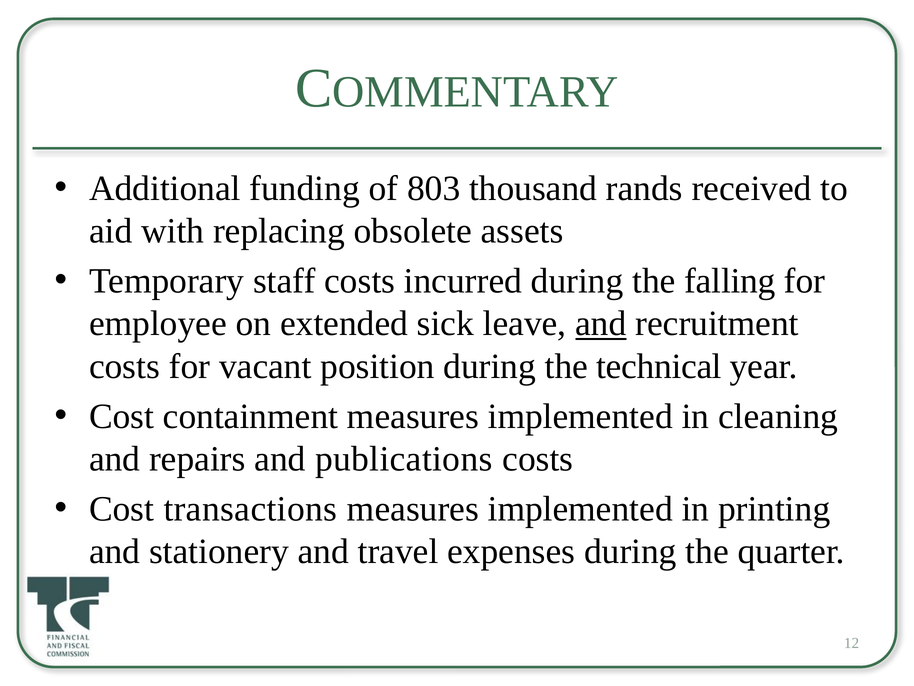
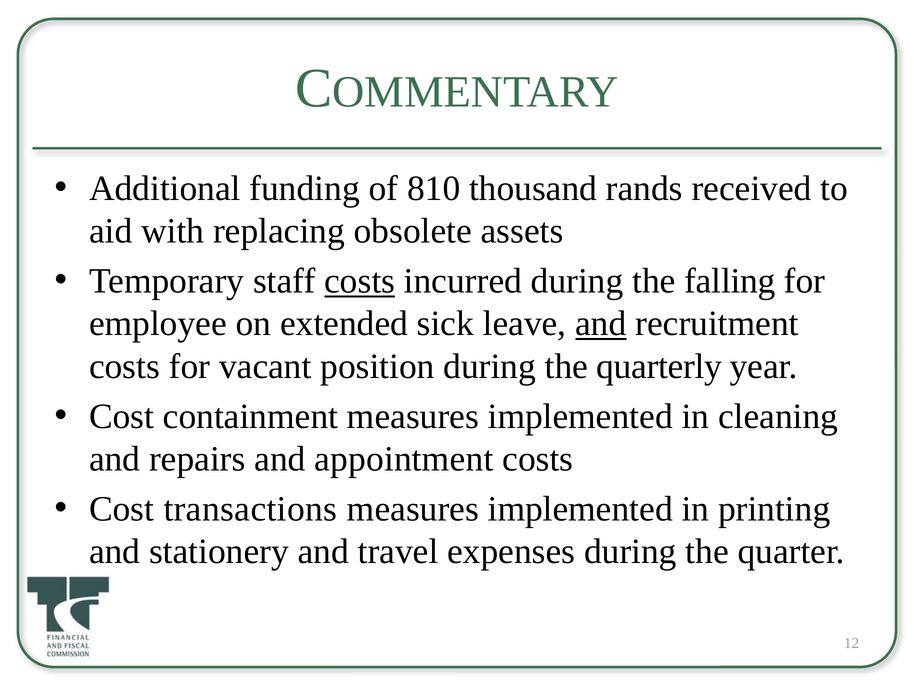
803: 803 -> 810
costs at (360, 281) underline: none -> present
technical: technical -> quarterly
publications: publications -> appointment
